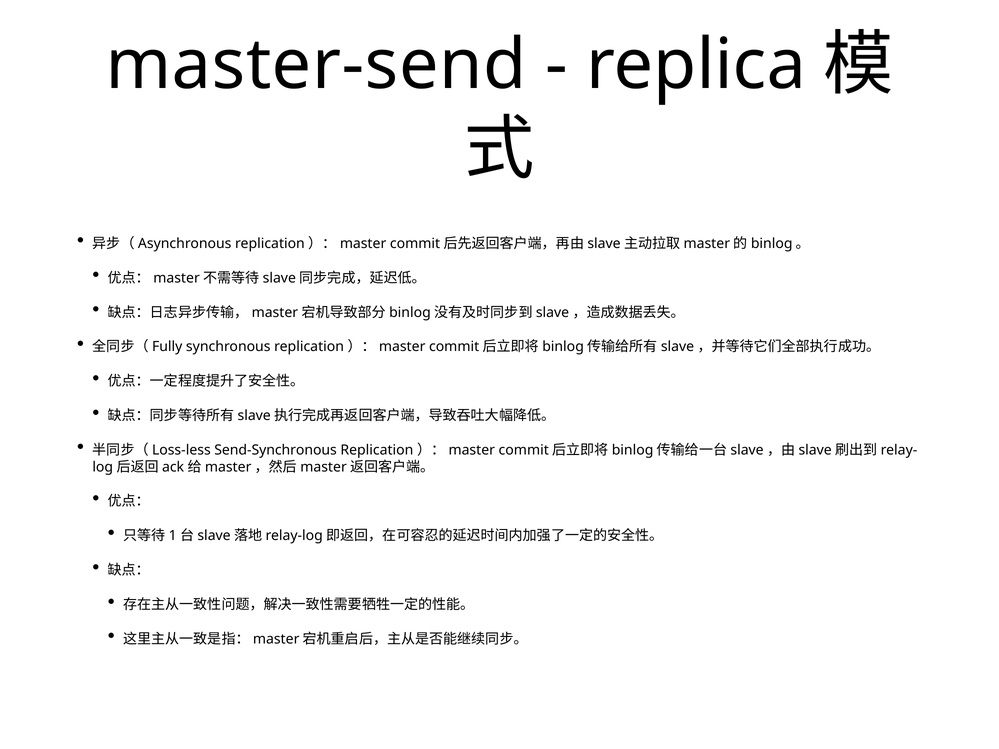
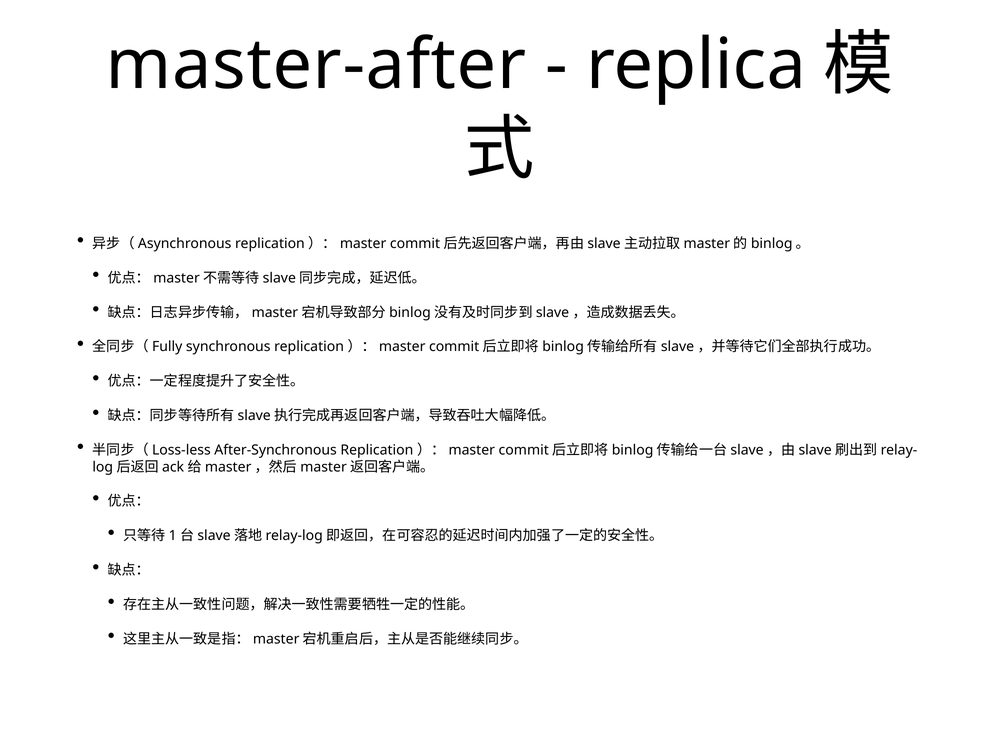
master-send: master-send -> master-after
Send-Synchronous: Send-Synchronous -> After-Synchronous
